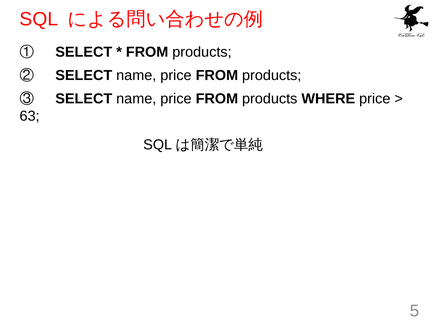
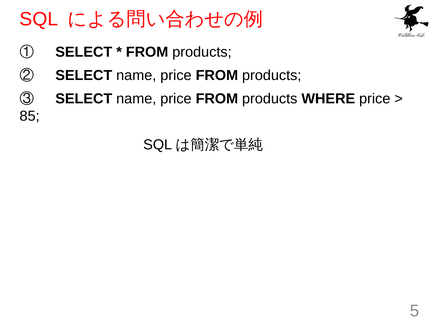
63: 63 -> 85
